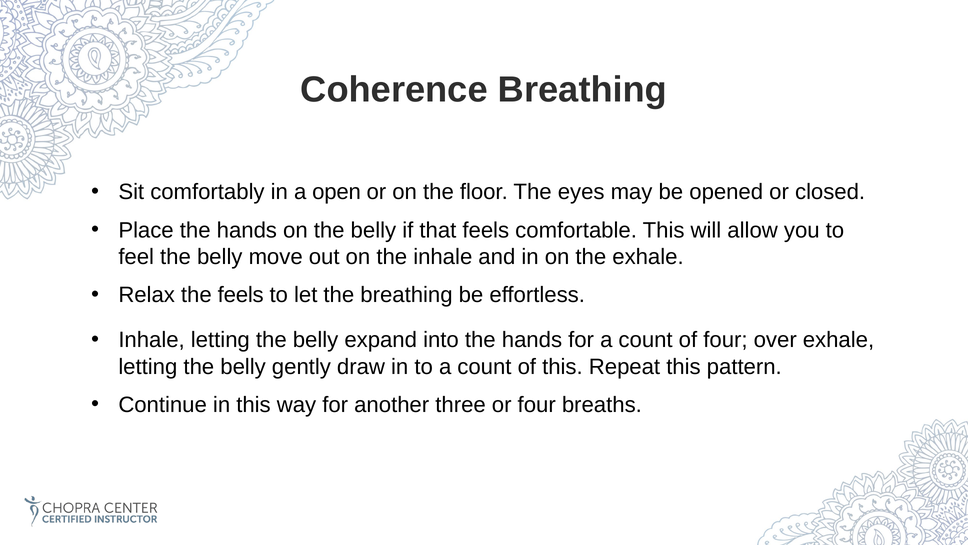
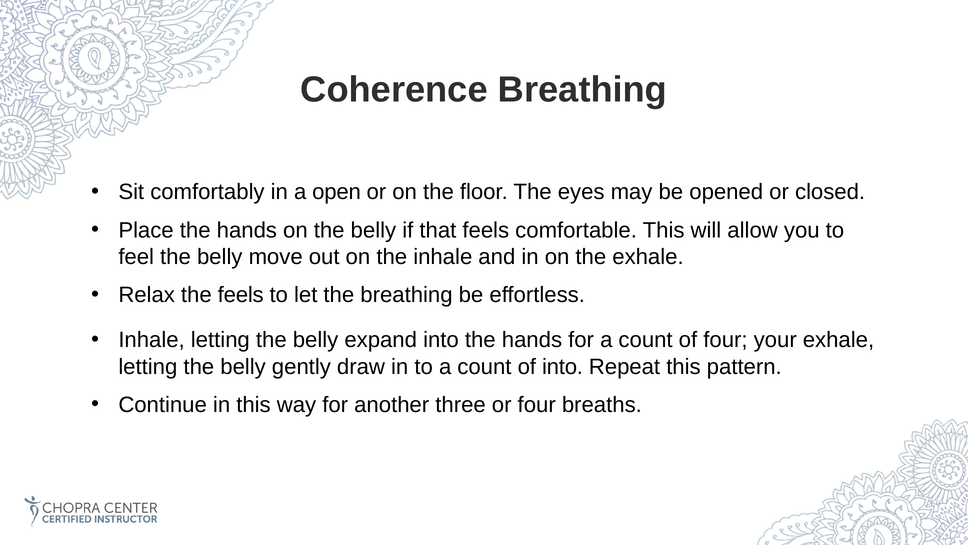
over: over -> your
of this: this -> into
